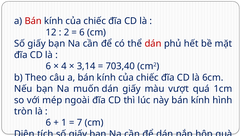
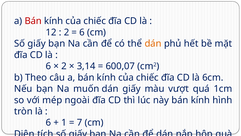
dán at (153, 44) colour: red -> orange
4 at (64, 66): 4 -> 2
703,40: 703,40 -> 600,07
